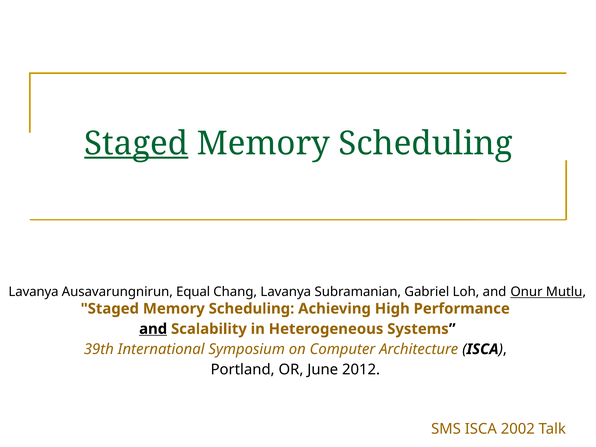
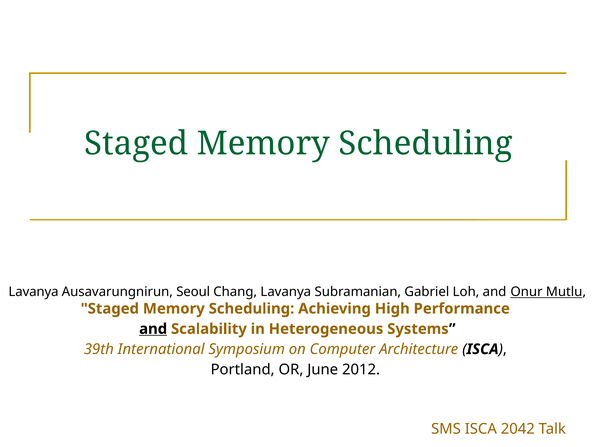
Staged at (136, 143) underline: present -> none
Equal: Equal -> Seoul
2002: 2002 -> 2042
